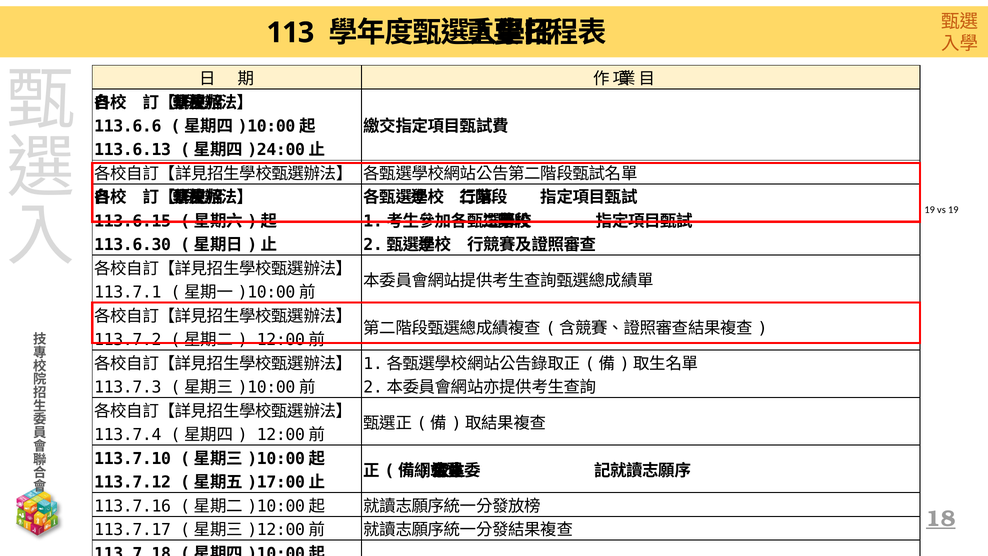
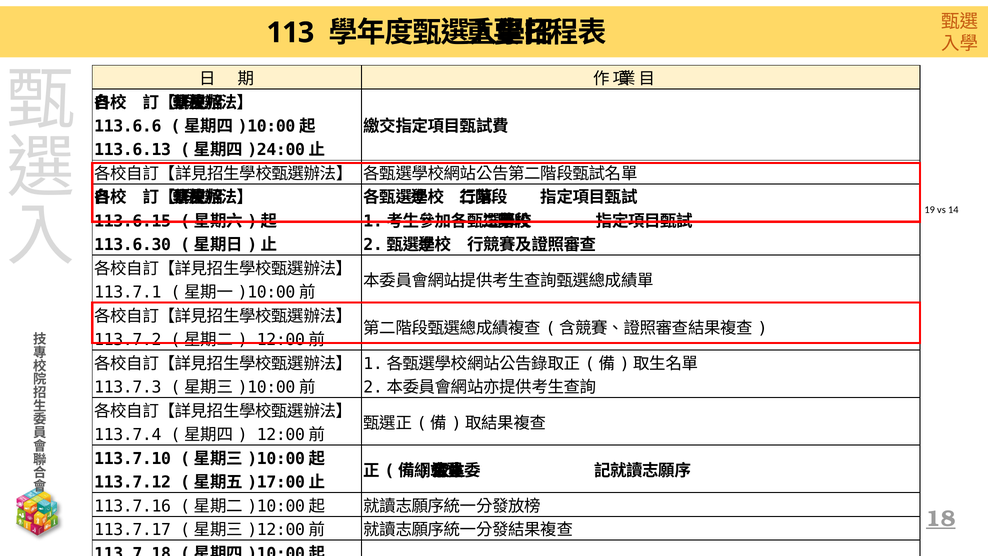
vs 19: 19 -> 14
